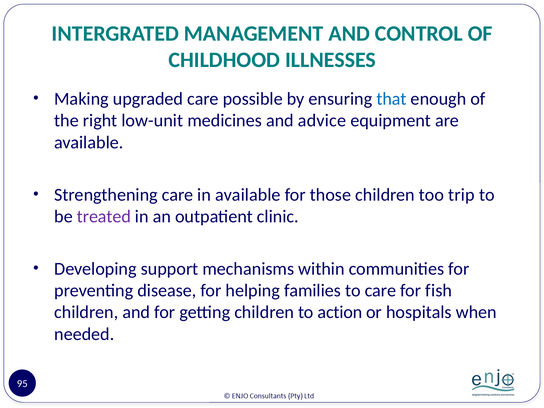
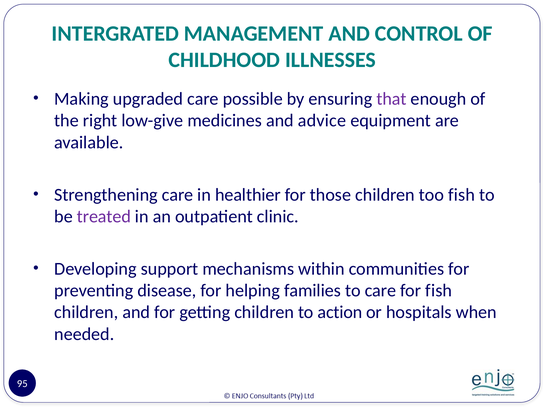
that colour: blue -> purple
low-unit: low-unit -> low-give
in available: available -> healthier
too trip: trip -> fish
